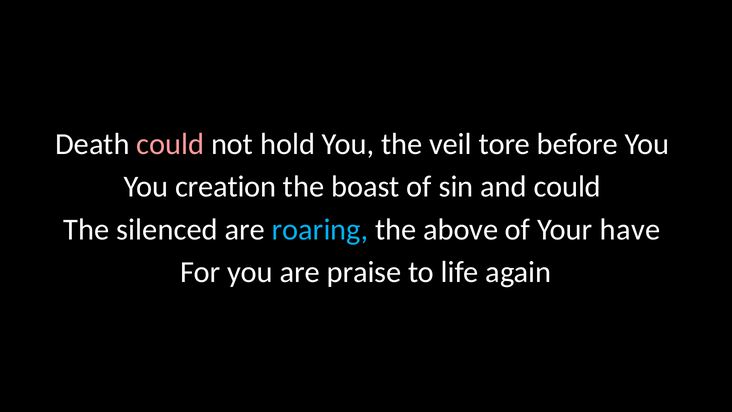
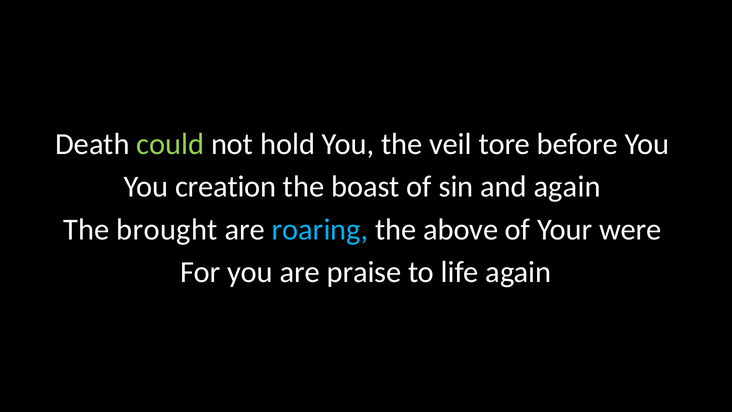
could at (170, 144) colour: pink -> light green
and could: could -> again
silenced: silenced -> brought
have: have -> were
